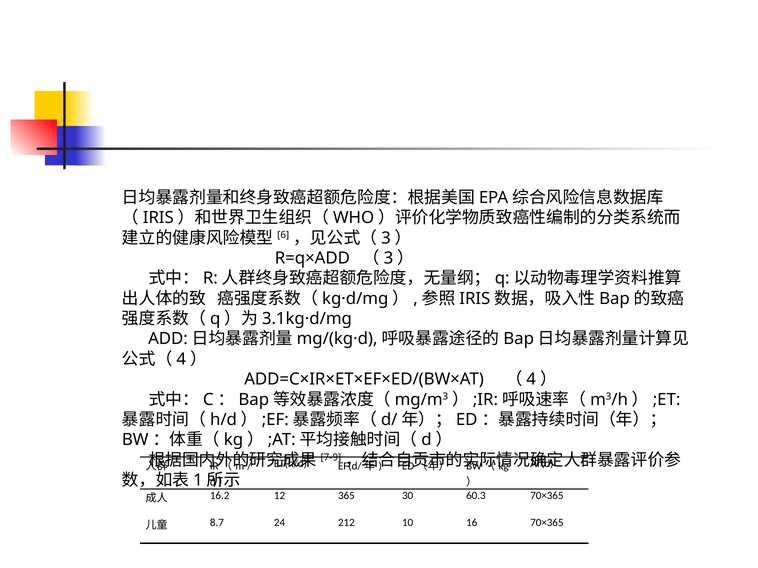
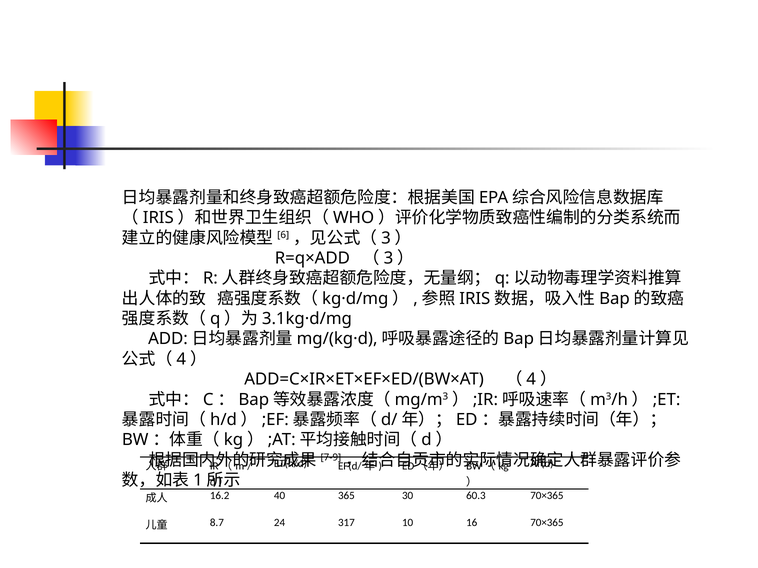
12: 12 -> 40
212: 212 -> 317
